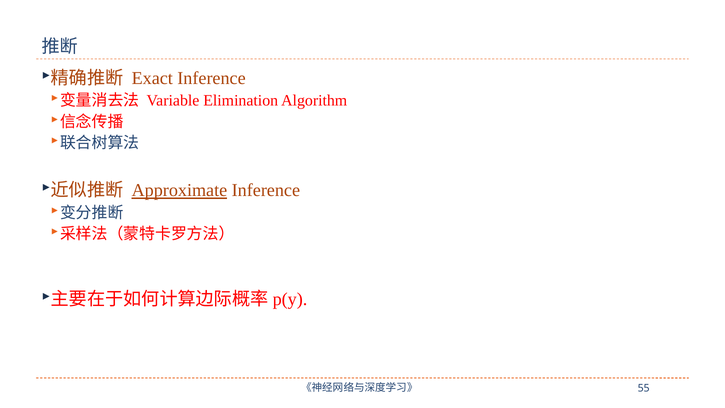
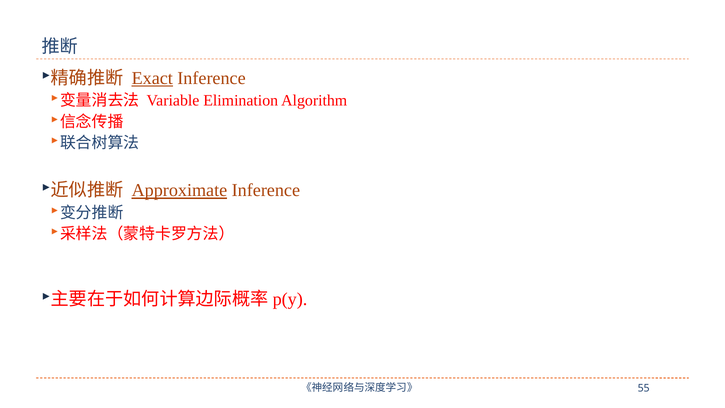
Exact underline: none -> present
